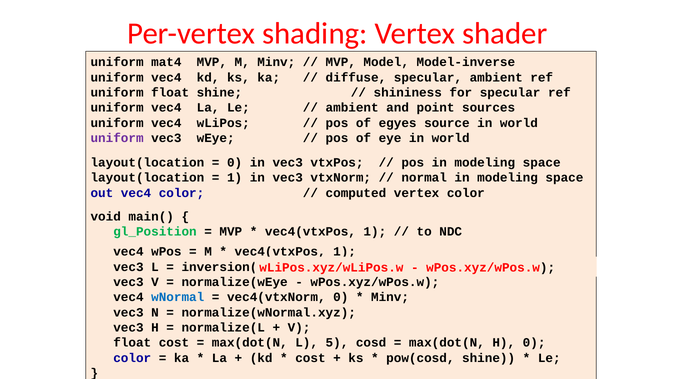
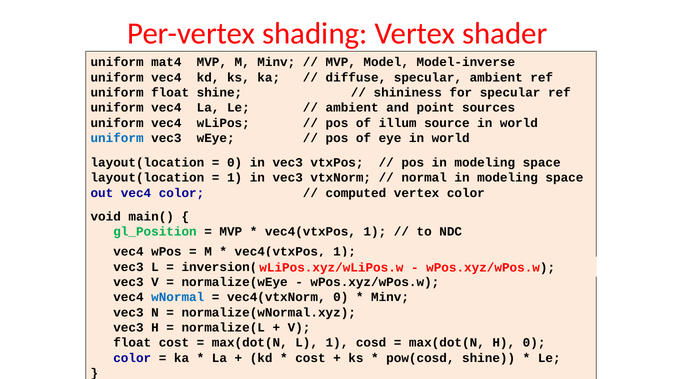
egyes: egyes -> illum
uniform at (117, 138) colour: purple -> blue
L 5: 5 -> 1
